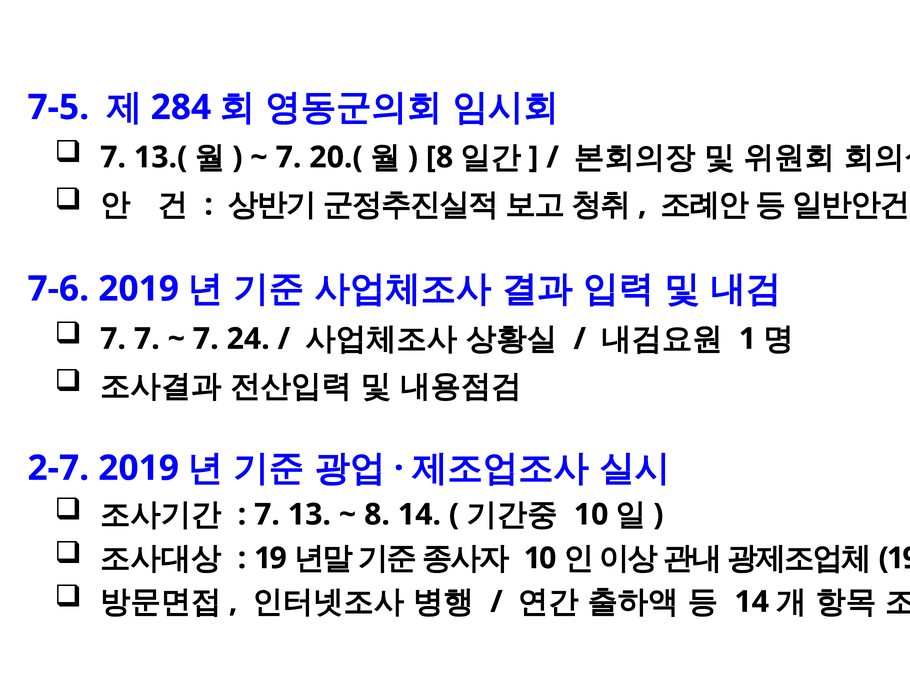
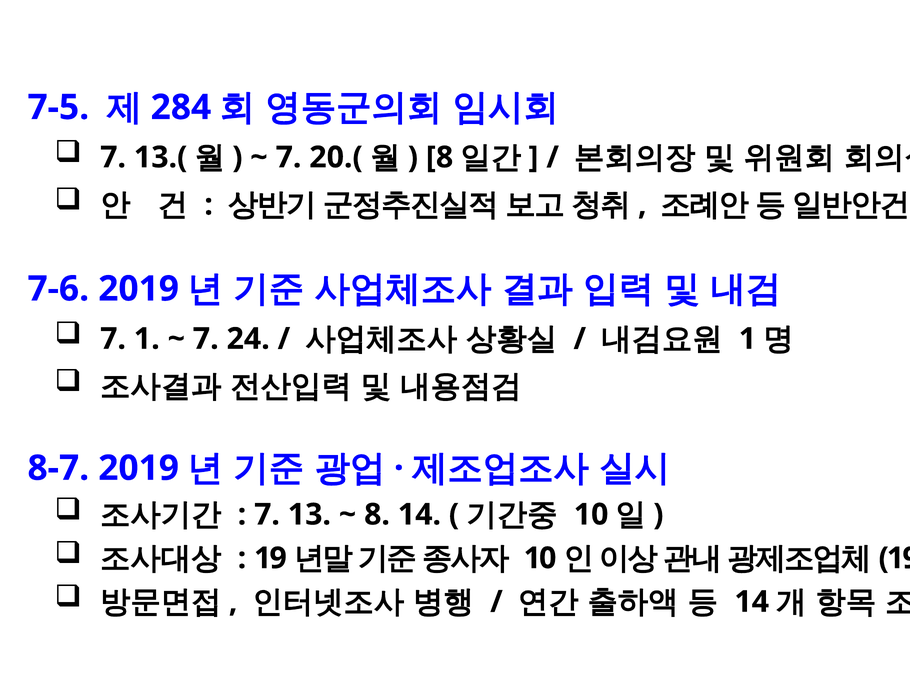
7 7: 7 -> 1
2-7: 2-7 -> 8-7
